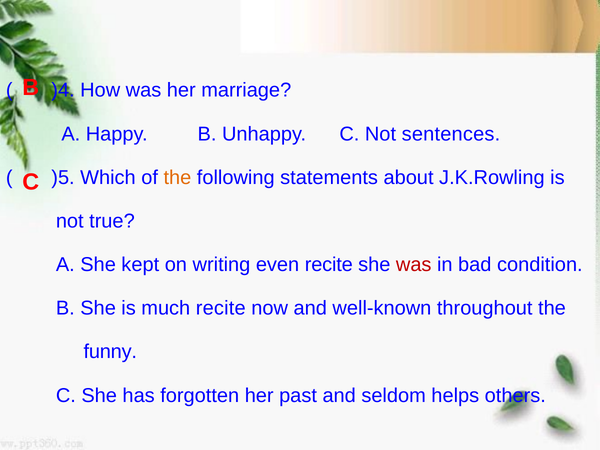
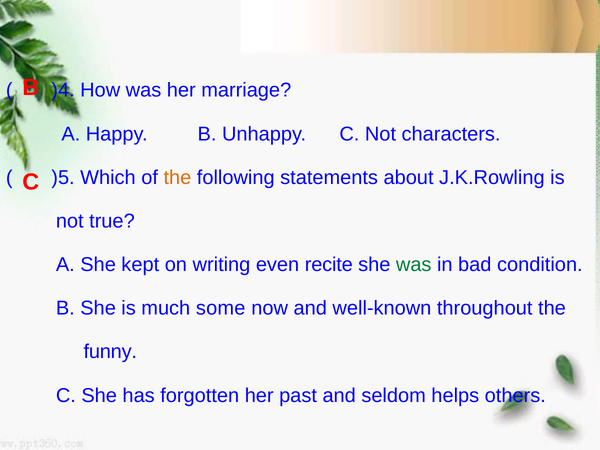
sentences: sentences -> characters
was at (414, 265) colour: red -> green
much recite: recite -> some
